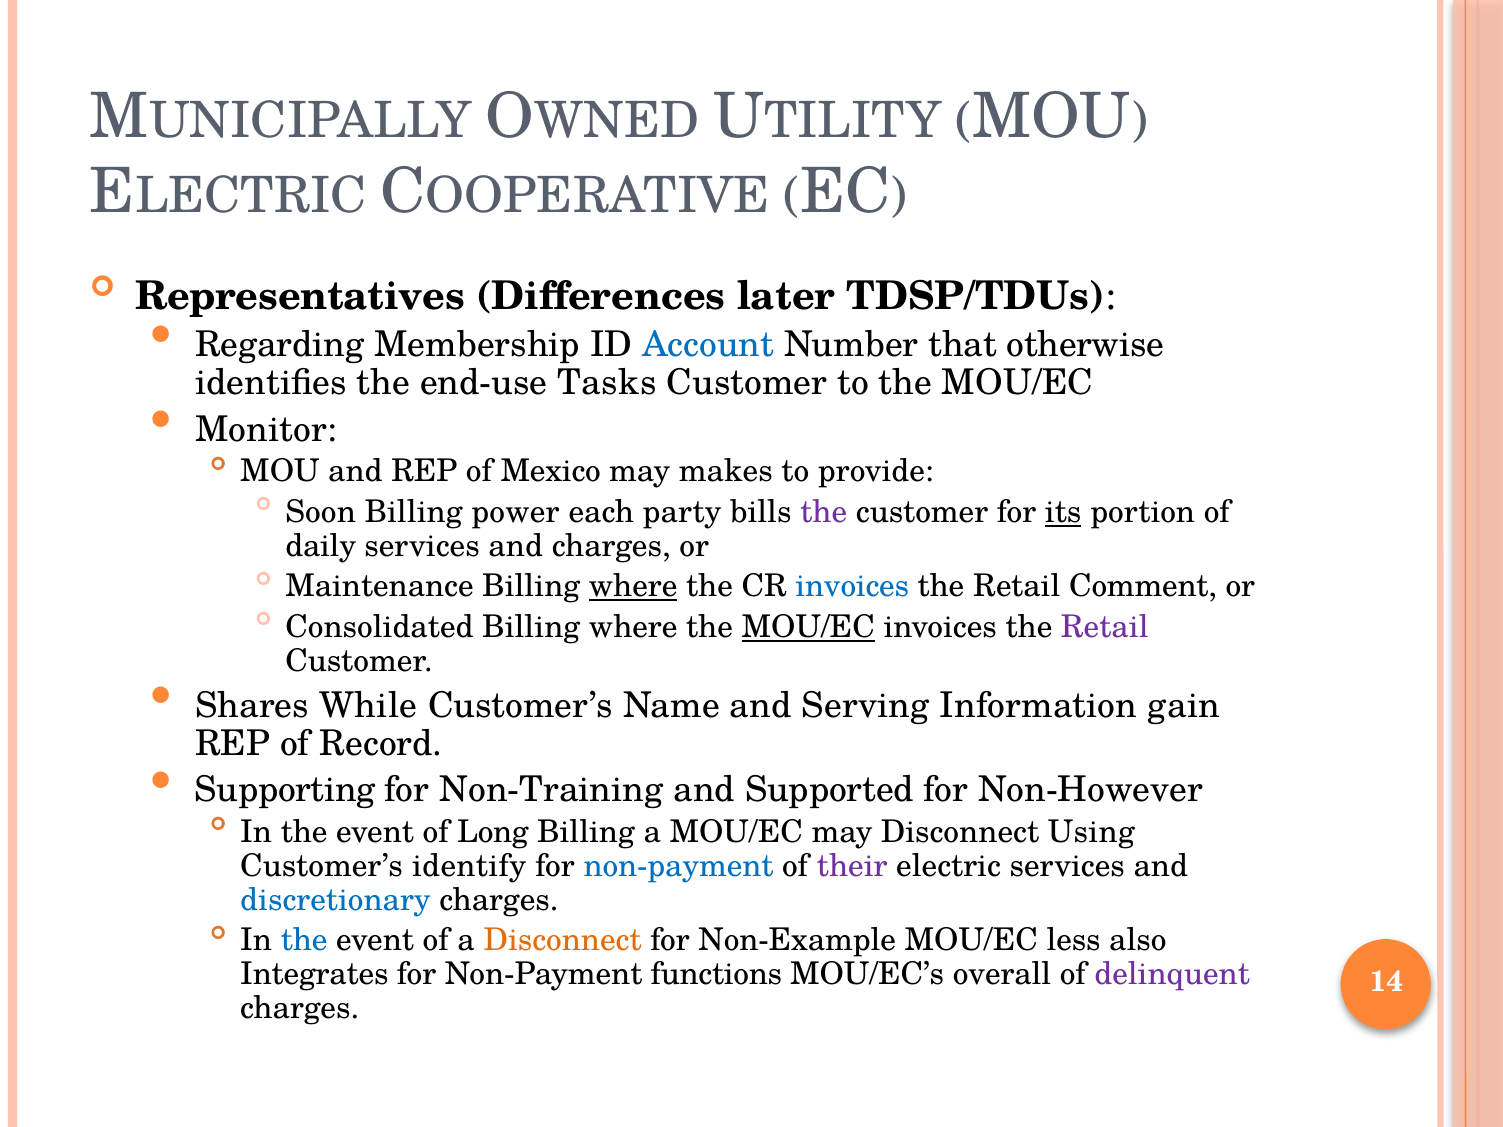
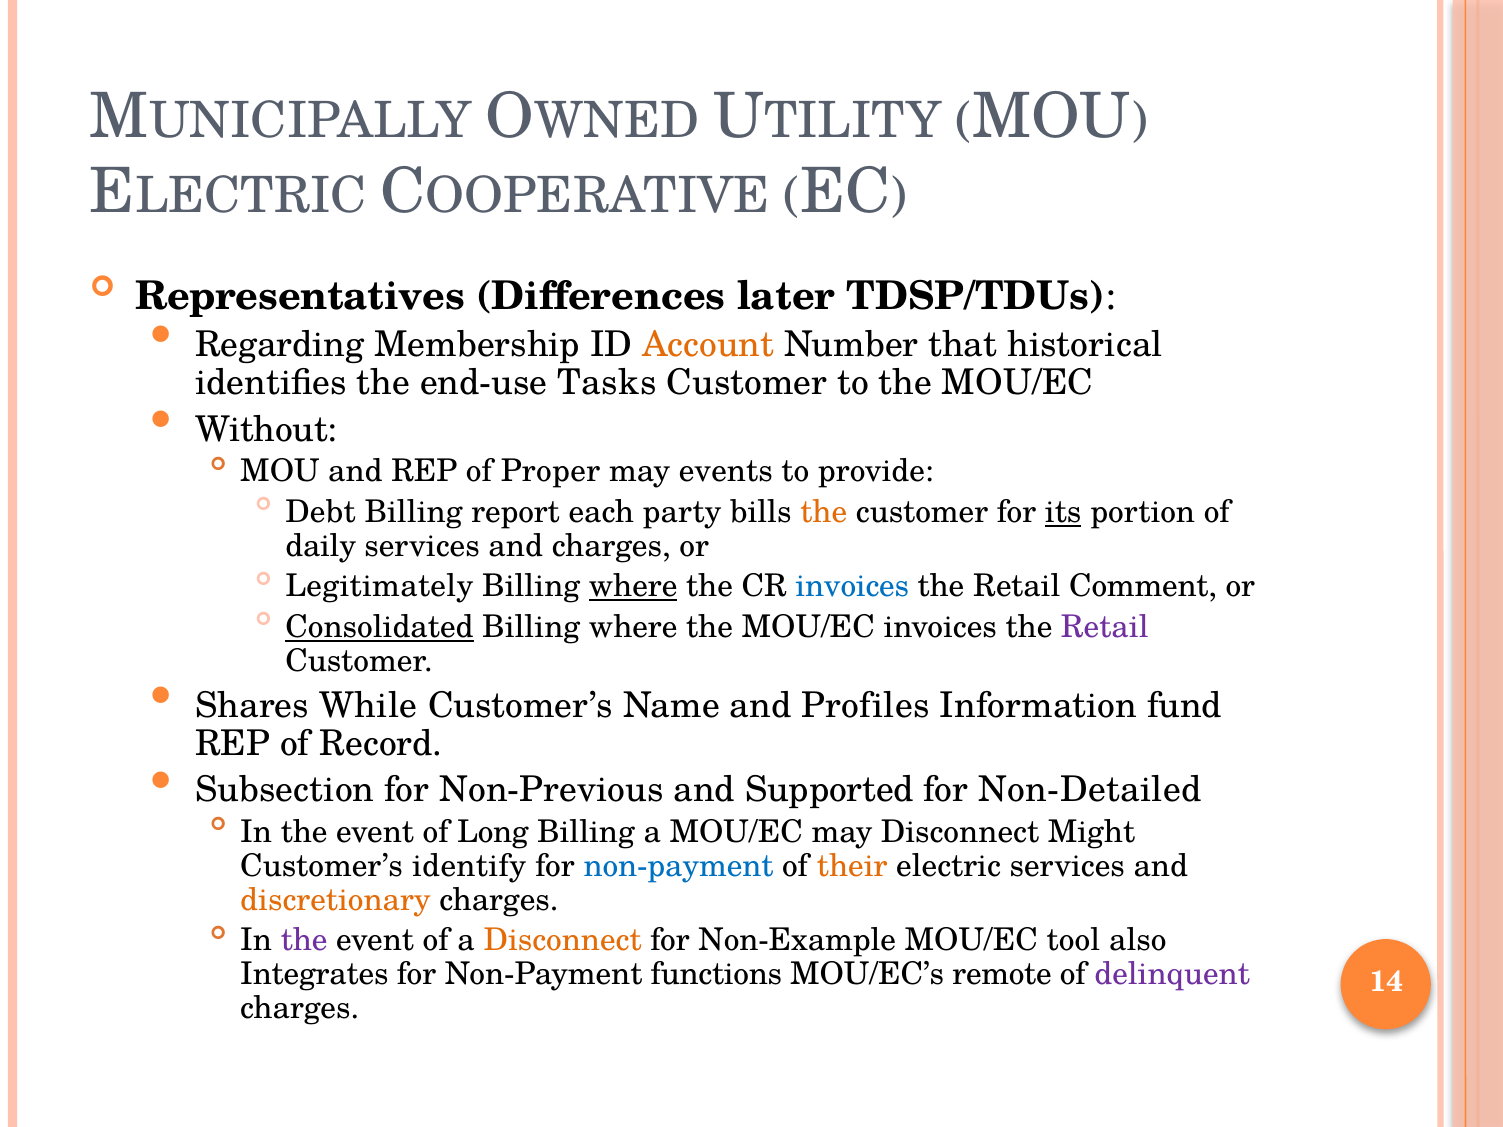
Account colour: blue -> orange
otherwise: otherwise -> historical
Monitor: Monitor -> Without
Mexico: Mexico -> Proper
makes: makes -> events
Soon: Soon -> Debt
power: power -> report
the at (824, 512) colour: purple -> orange
Maintenance: Maintenance -> Legitimately
Consolidated underline: none -> present
MOU/EC at (808, 627) underline: present -> none
Serving: Serving -> Profiles
gain: gain -> fund
Supporting: Supporting -> Subsection
Non-Training: Non-Training -> Non-Previous
Non-However: Non-However -> Non-Detailed
Using: Using -> Might
their colour: purple -> orange
discretionary colour: blue -> orange
the at (304, 941) colour: blue -> purple
less: less -> tool
overall: overall -> remote
